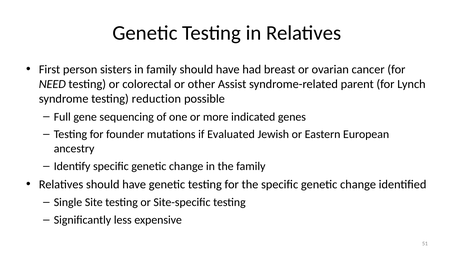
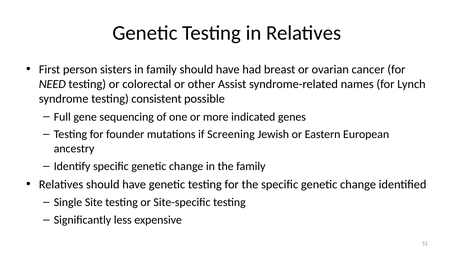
parent: parent -> names
reduction: reduction -> consistent
Evaluated: Evaluated -> Screening
